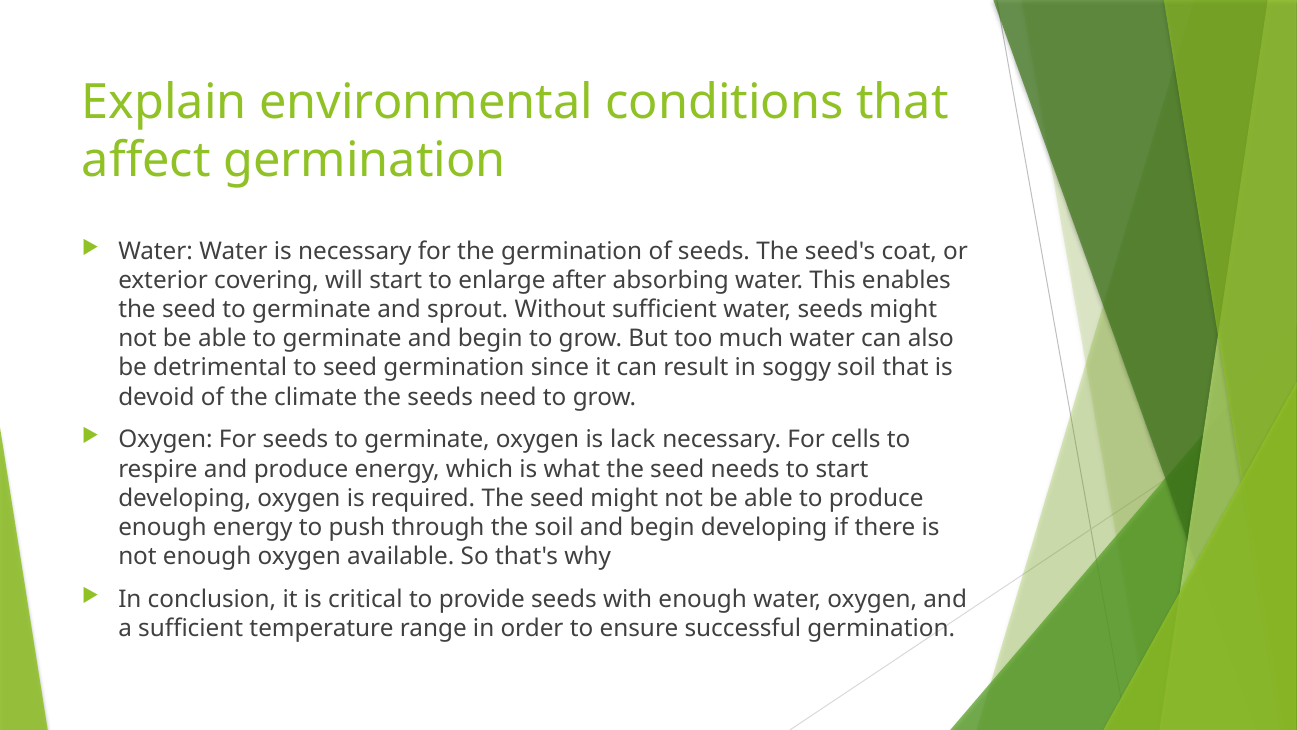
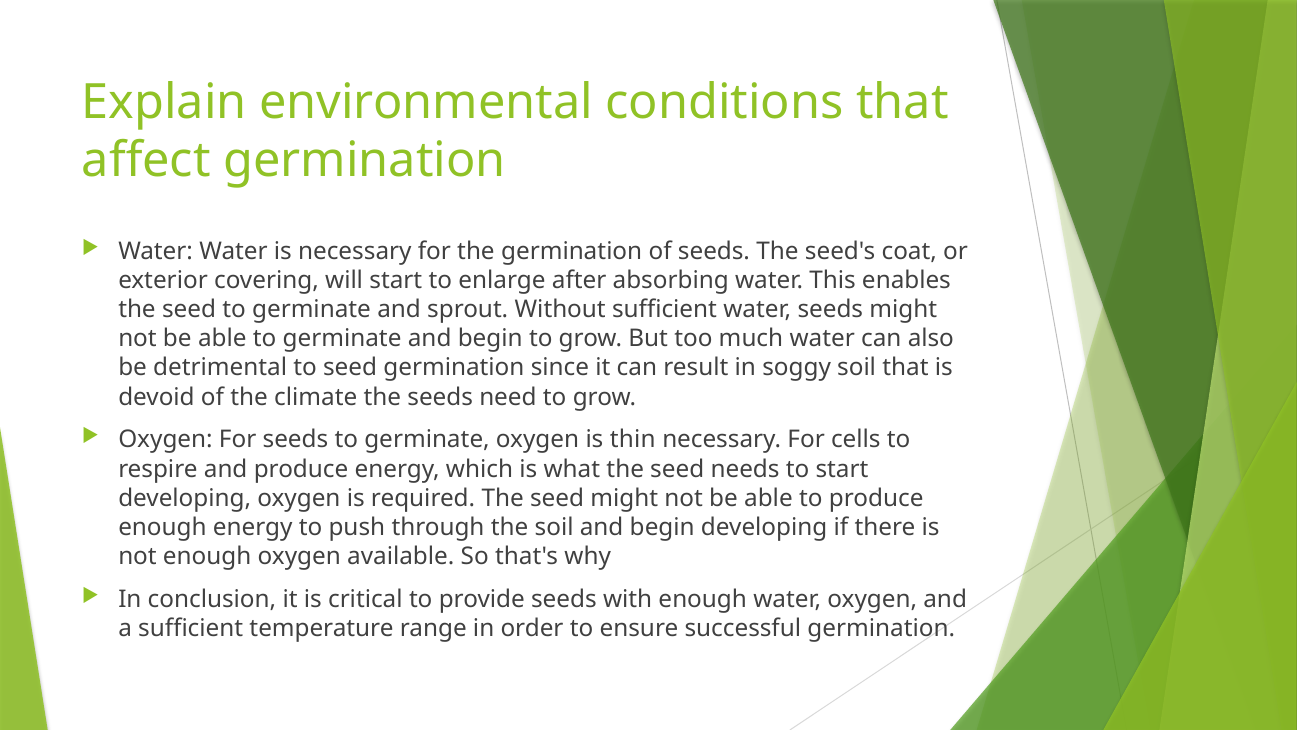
lack: lack -> thin
